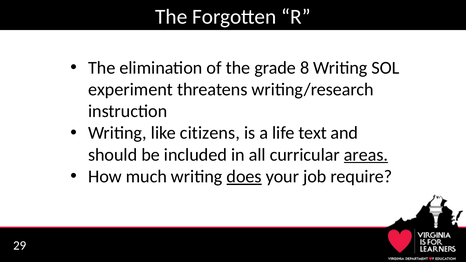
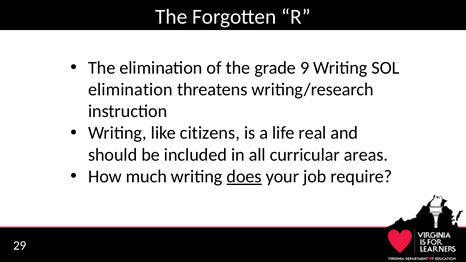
8: 8 -> 9
experiment at (130, 90): experiment -> elimination
text: text -> real
areas underline: present -> none
